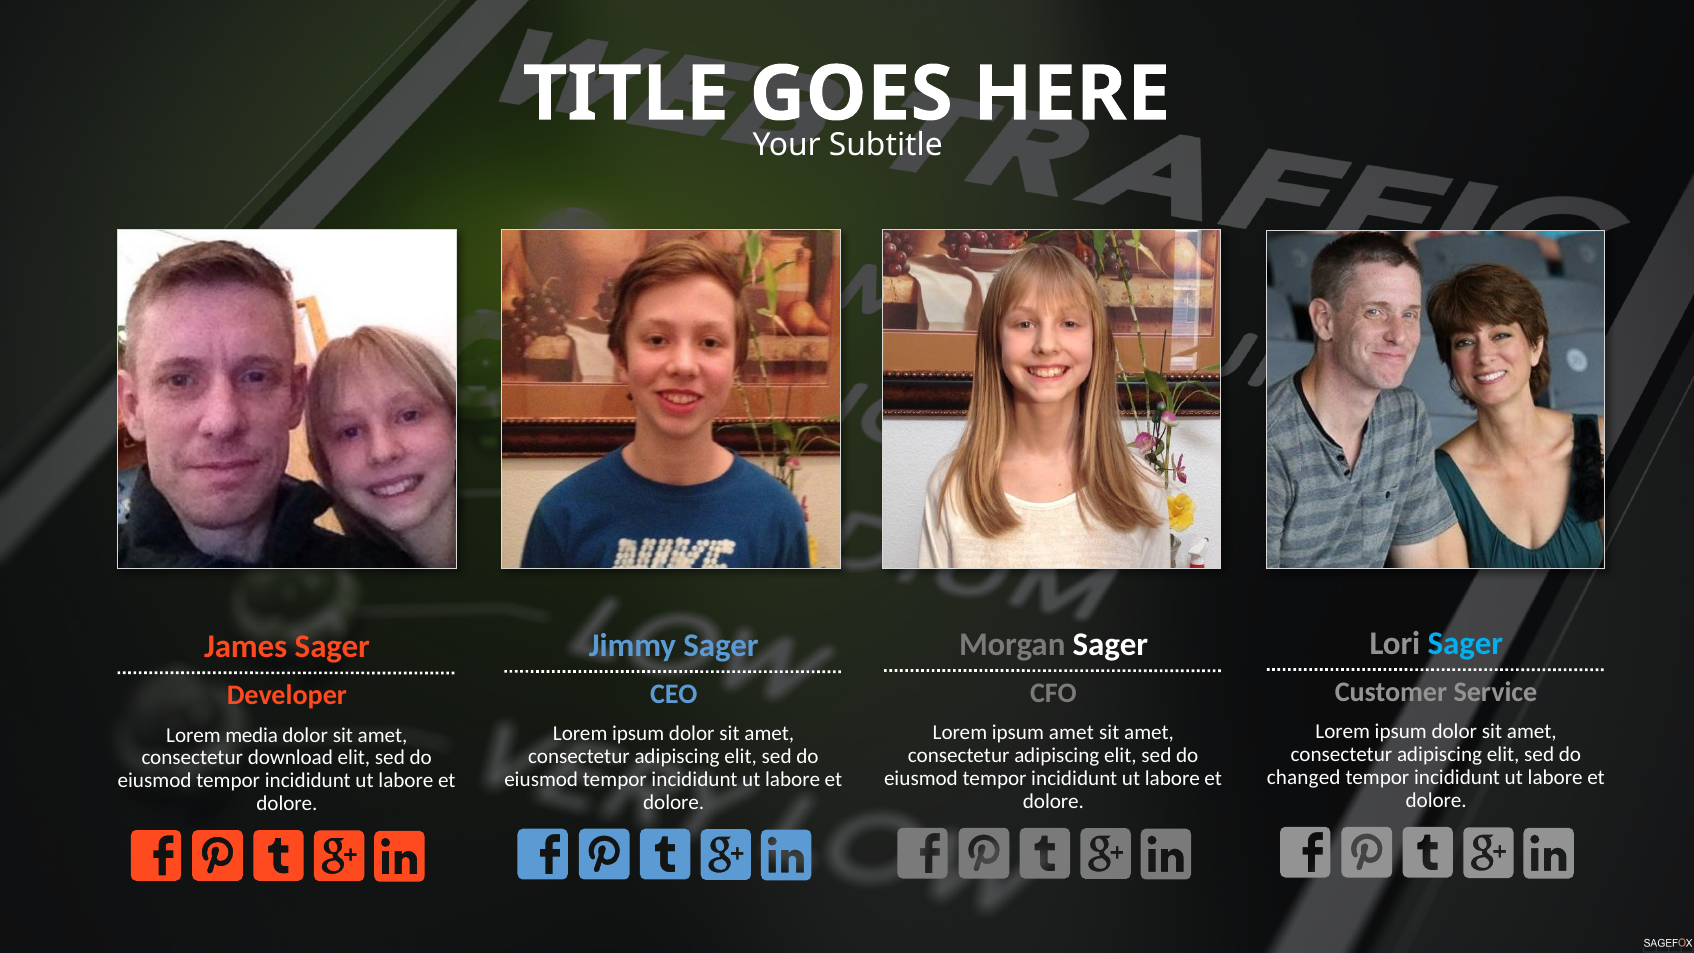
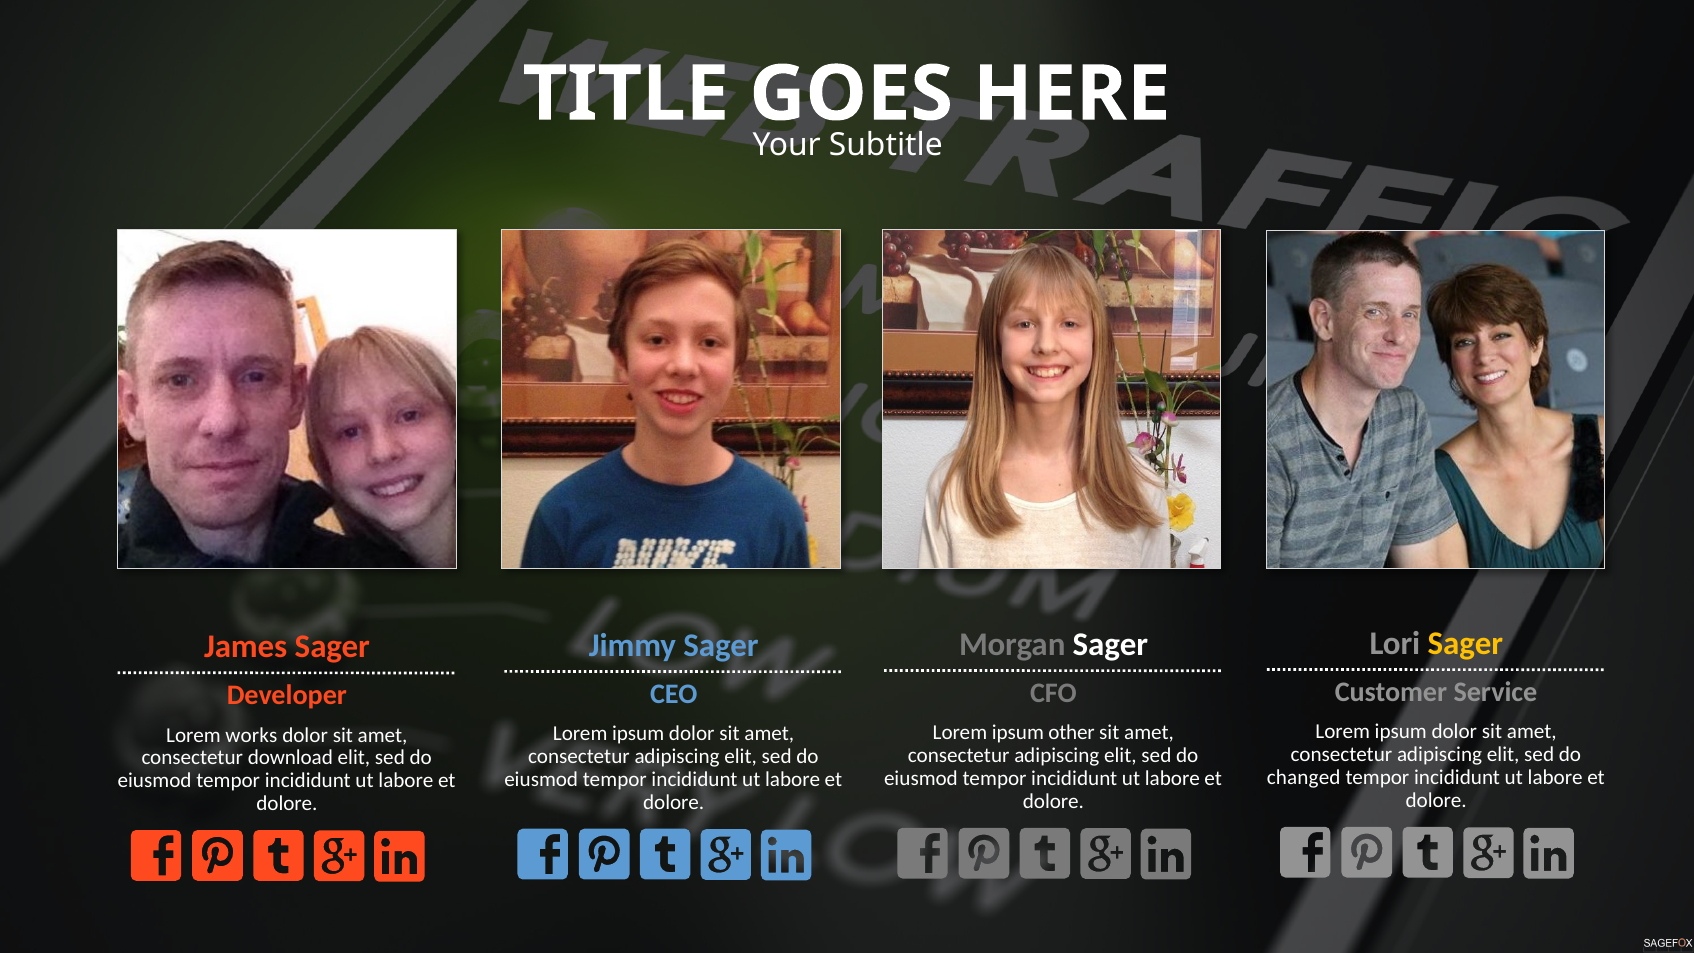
Sager at (1465, 643) colour: light blue -> yellow
ipsum amet: amet -> other
media: media -> works
